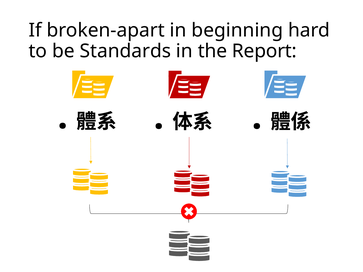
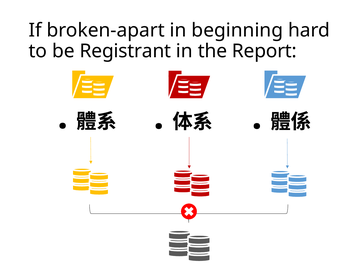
Standards: Standards -> Registrant
